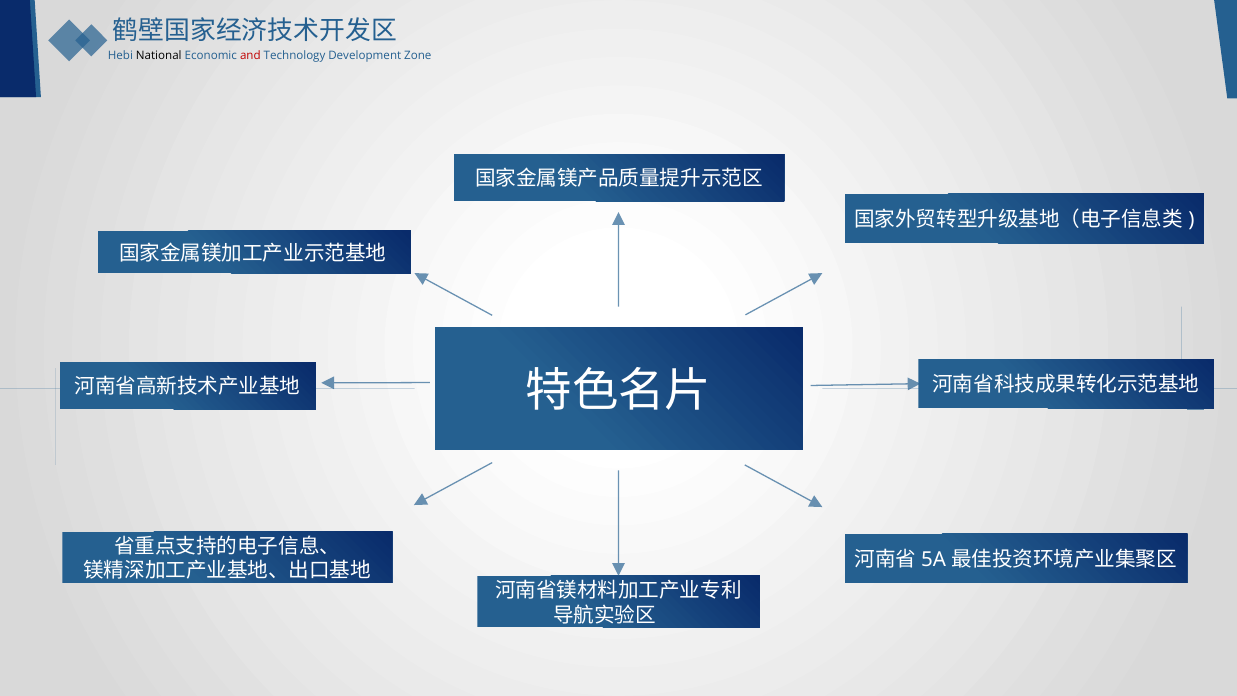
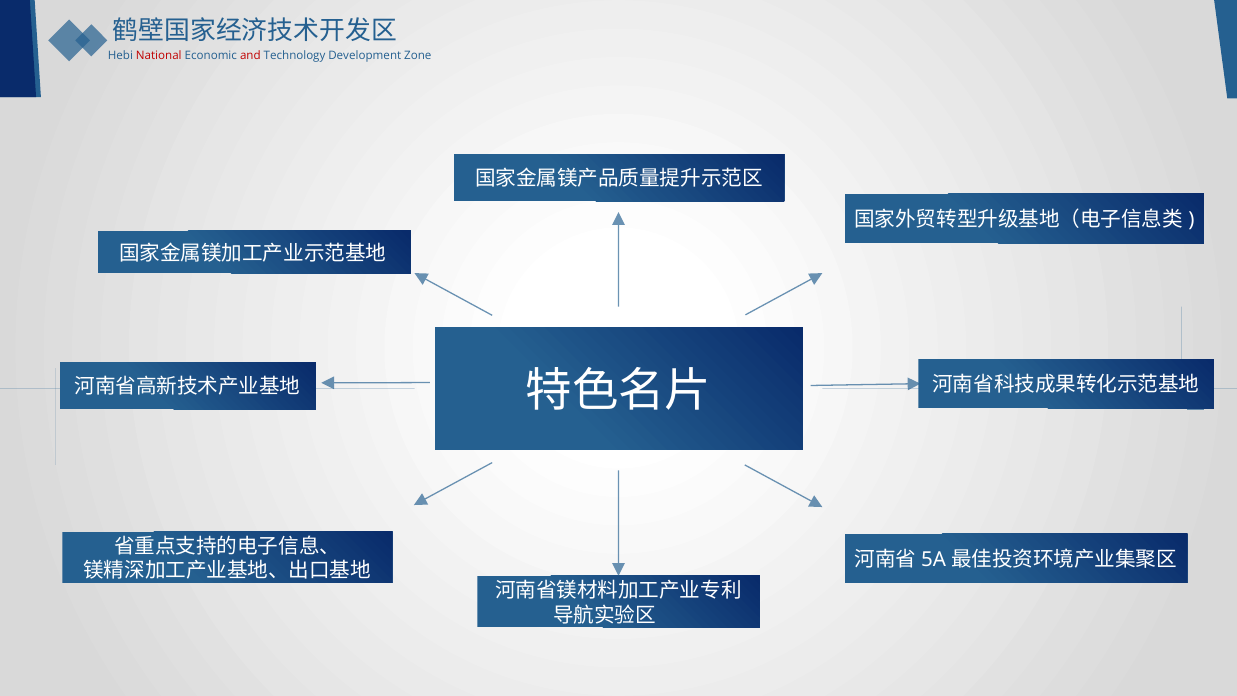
National colour: black -> red
